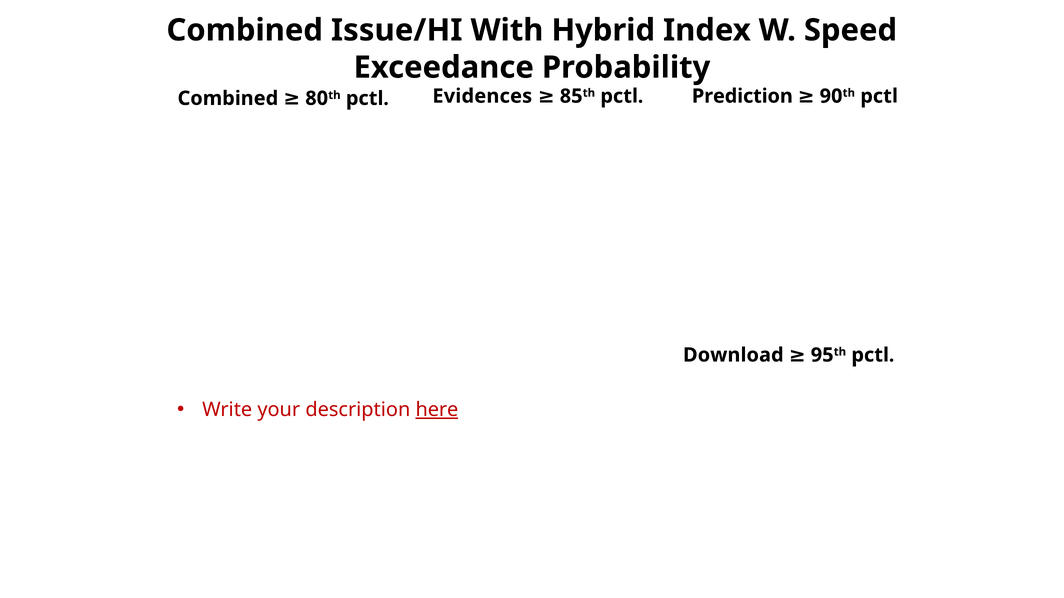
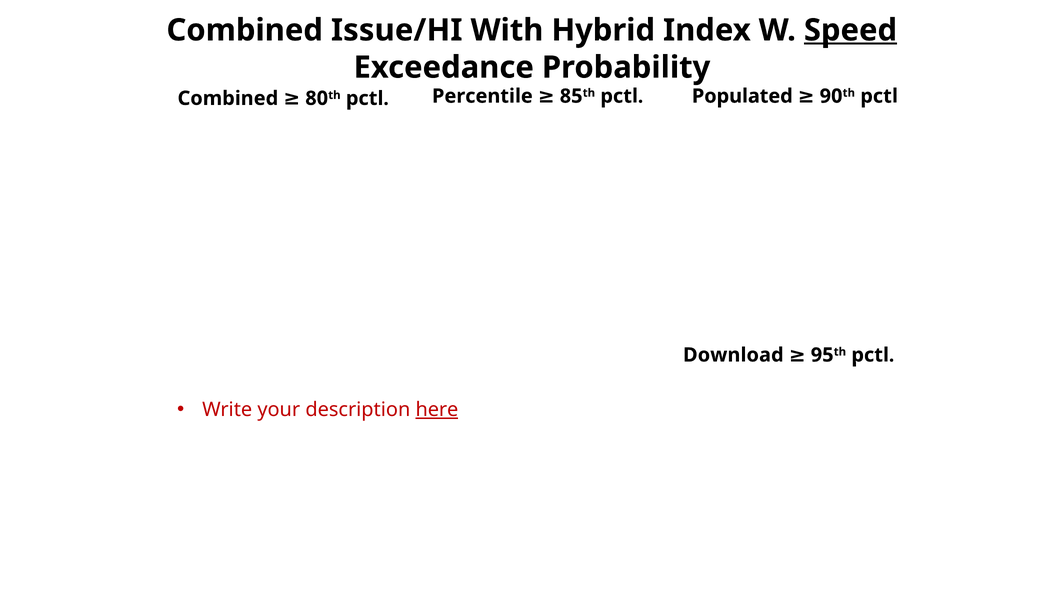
Speed underline: none -> present
Prediction: Prediction -> Populated
Evidences: Evidences -> Percentile
